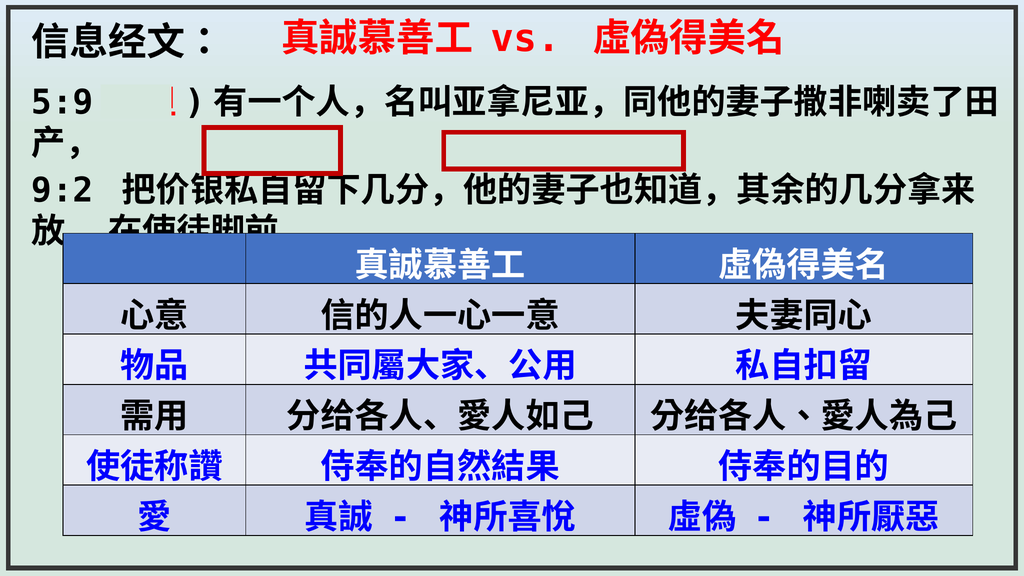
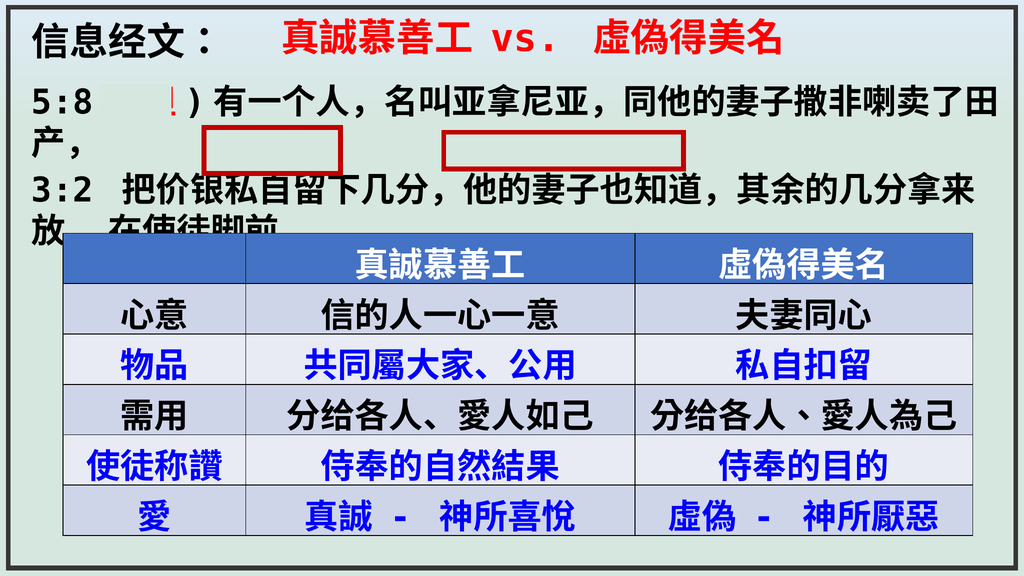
5:9: 5:9 -> 5:8
9:2: 9:2 -> 3:2
